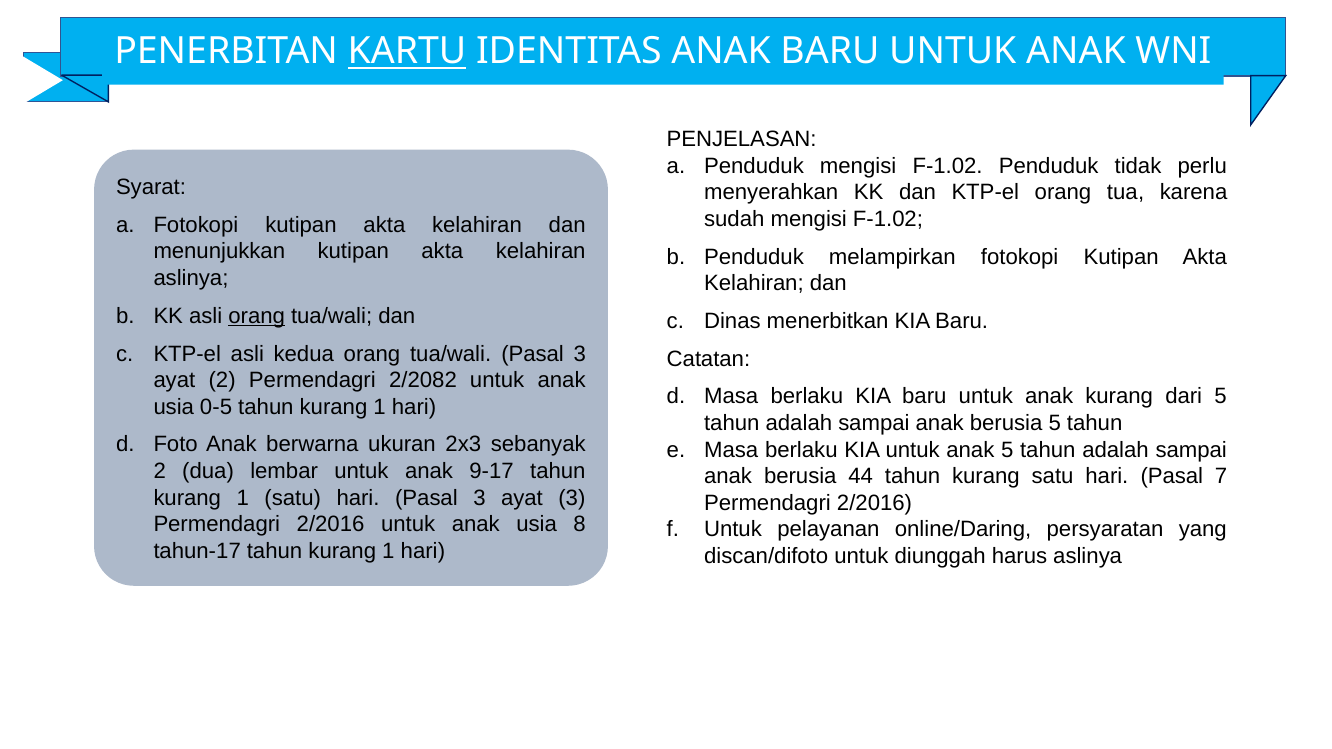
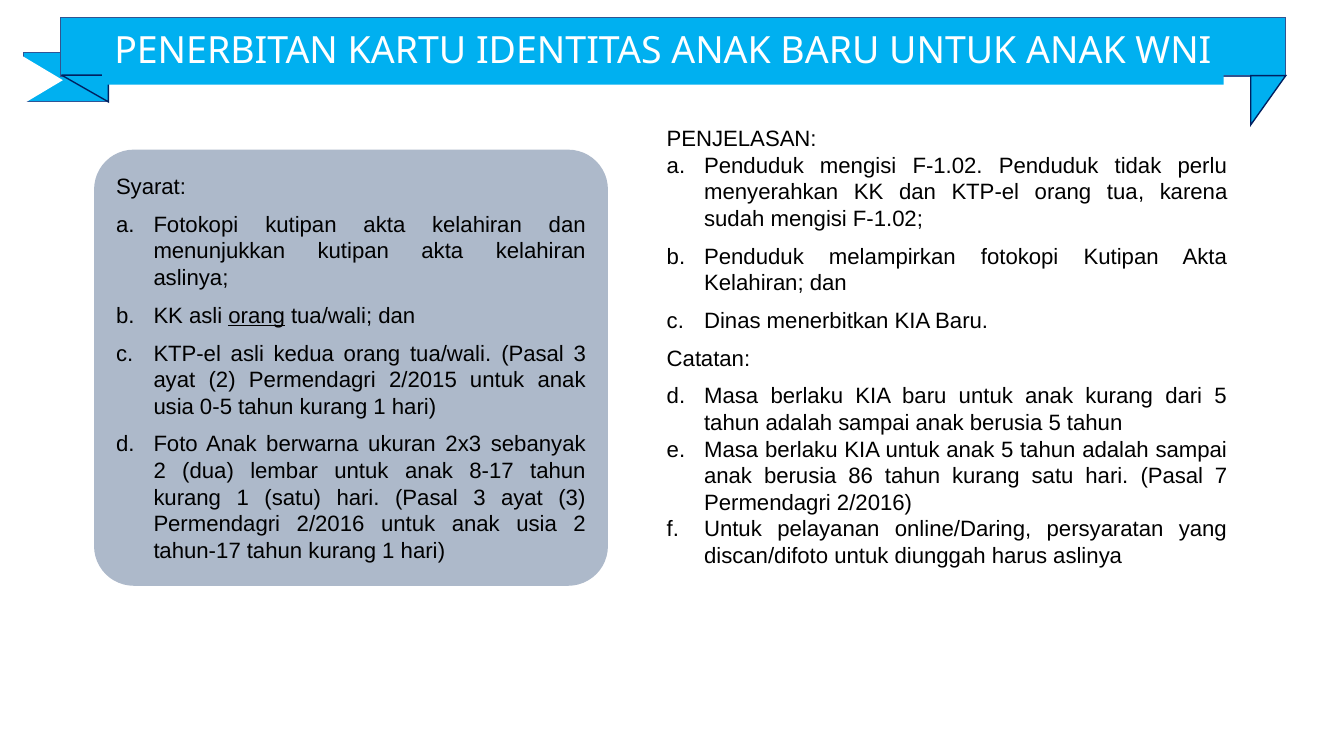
KARTU underline: present -> none
2/2082: 2/2082 -> 2/2015
9-17: 9-17 -> 8-17
44: 44 -> 86
usia 8: 8 -> 2
